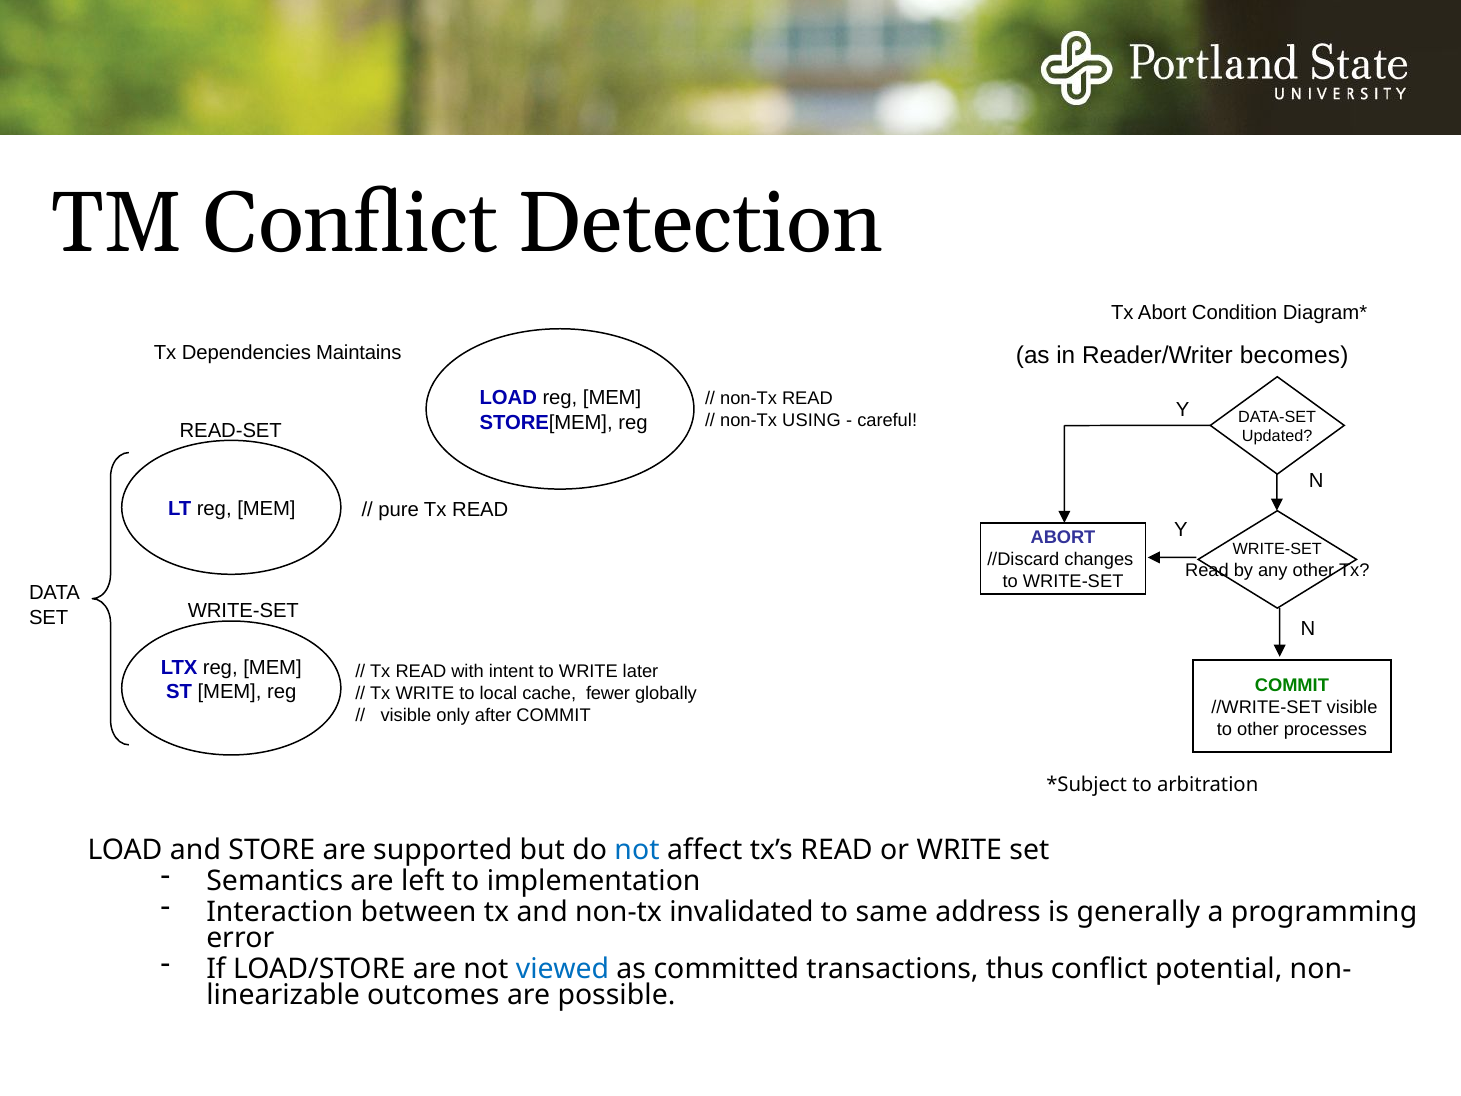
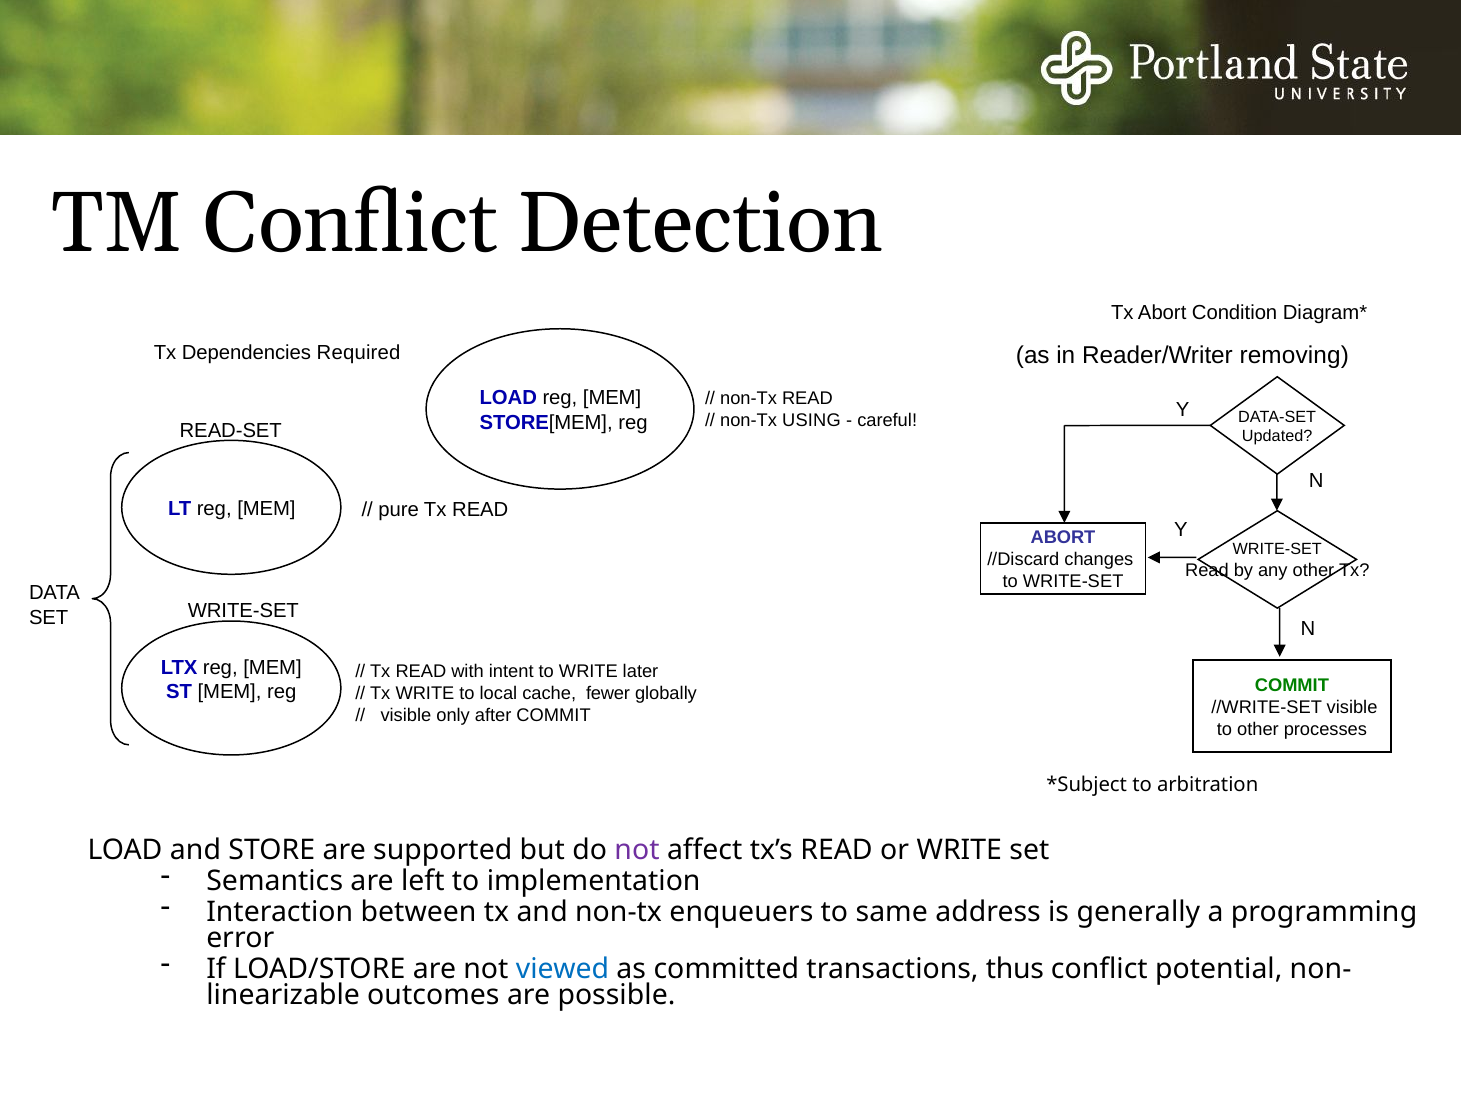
Maintains: Maintains -> Required
becomes: becomes -> removing
not at (637, 850) colour: blue -> purple
invalidated: invalidated -> enqueuers
